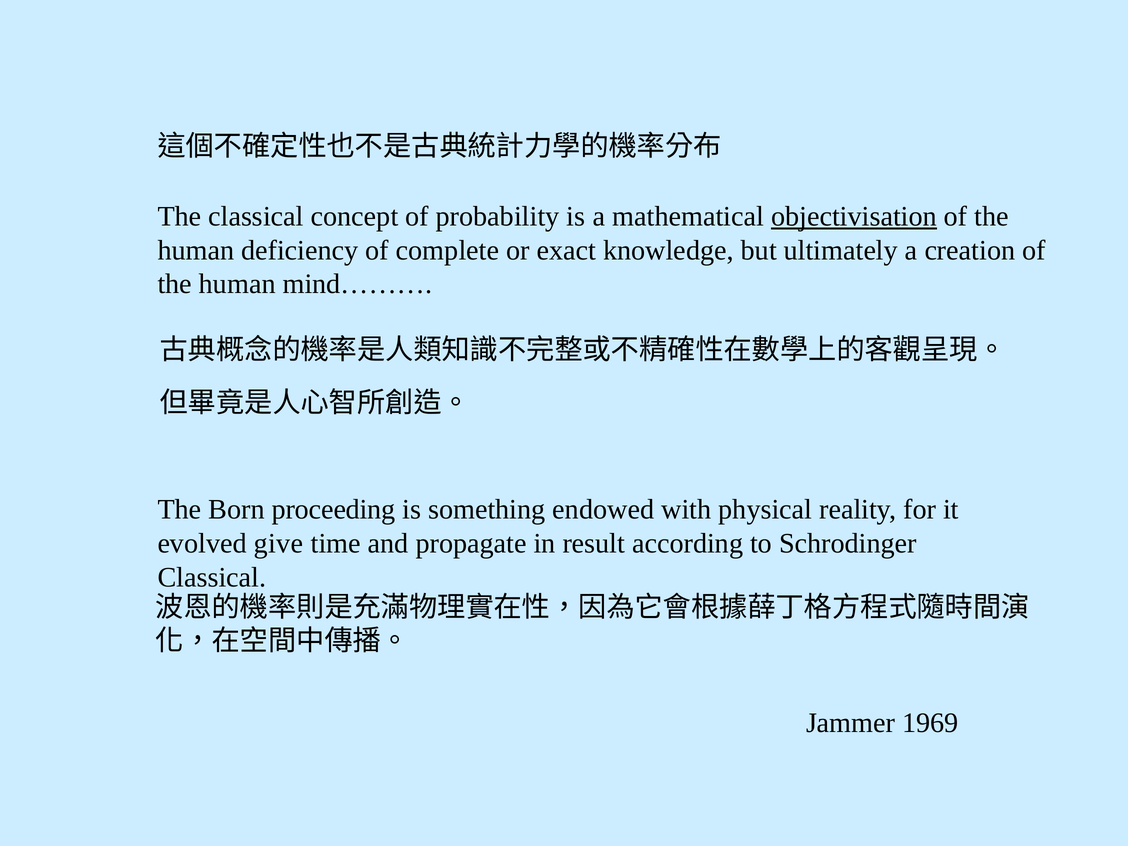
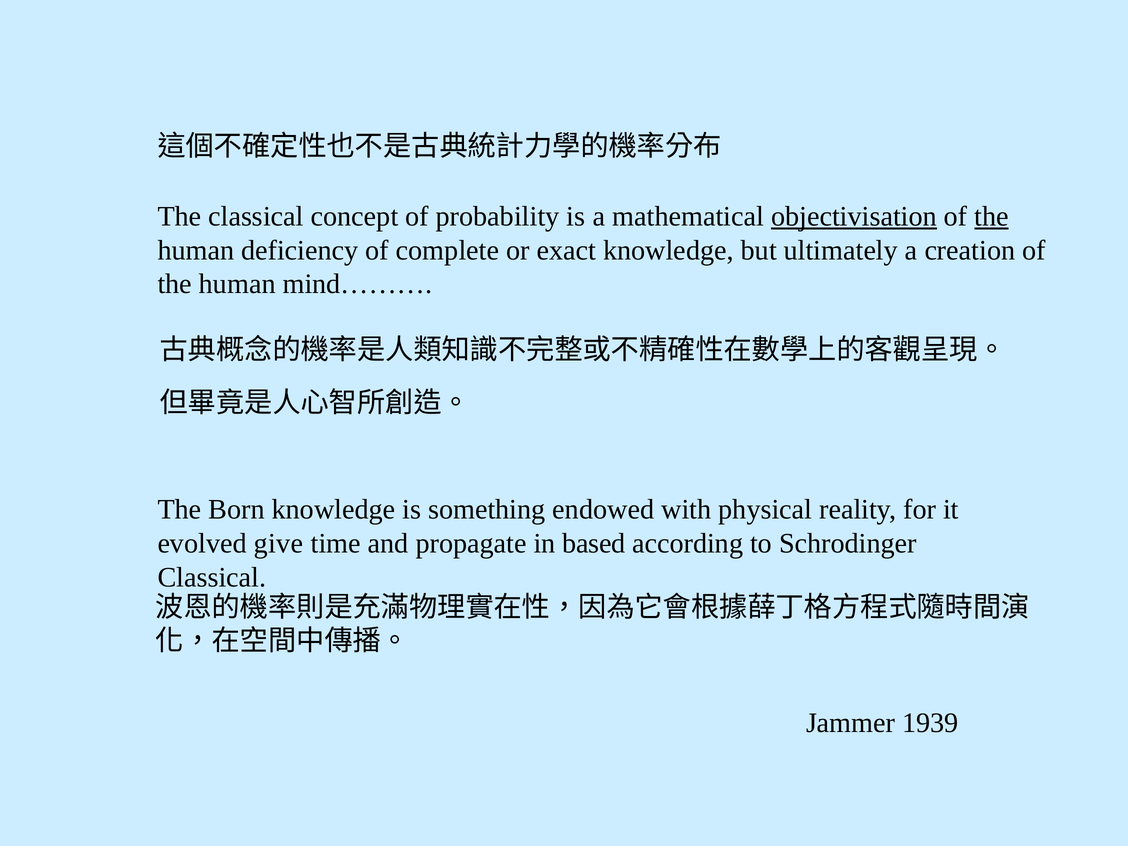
the at (992, 216) underline: none -> present
Born proceeding: proceeding -> knowledge
result: result -> based
1969: 1969 -> 1939
